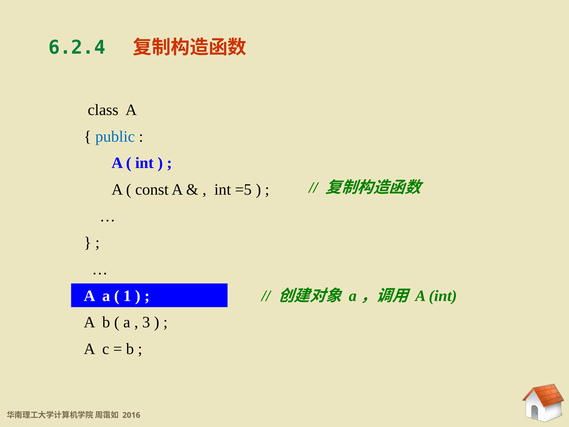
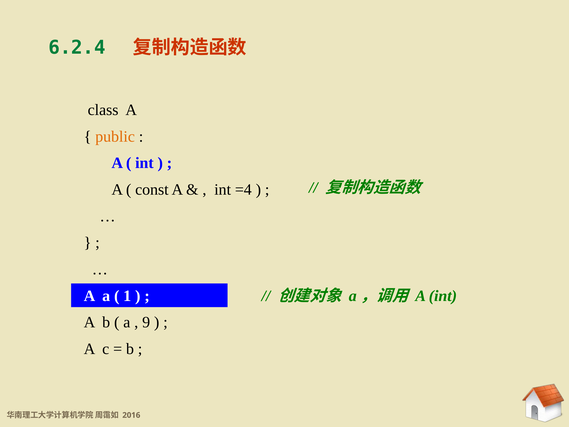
public colour: blue -> orange
=5: =5 -> =4
3: 3 -> 9
